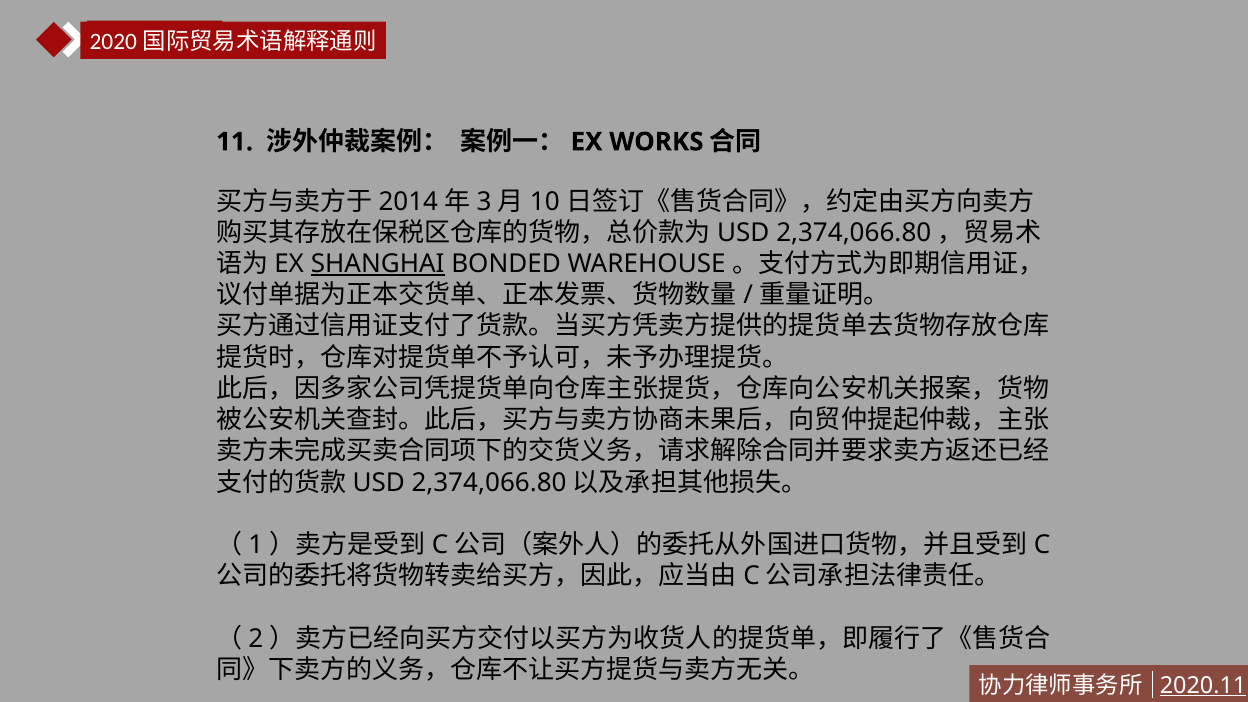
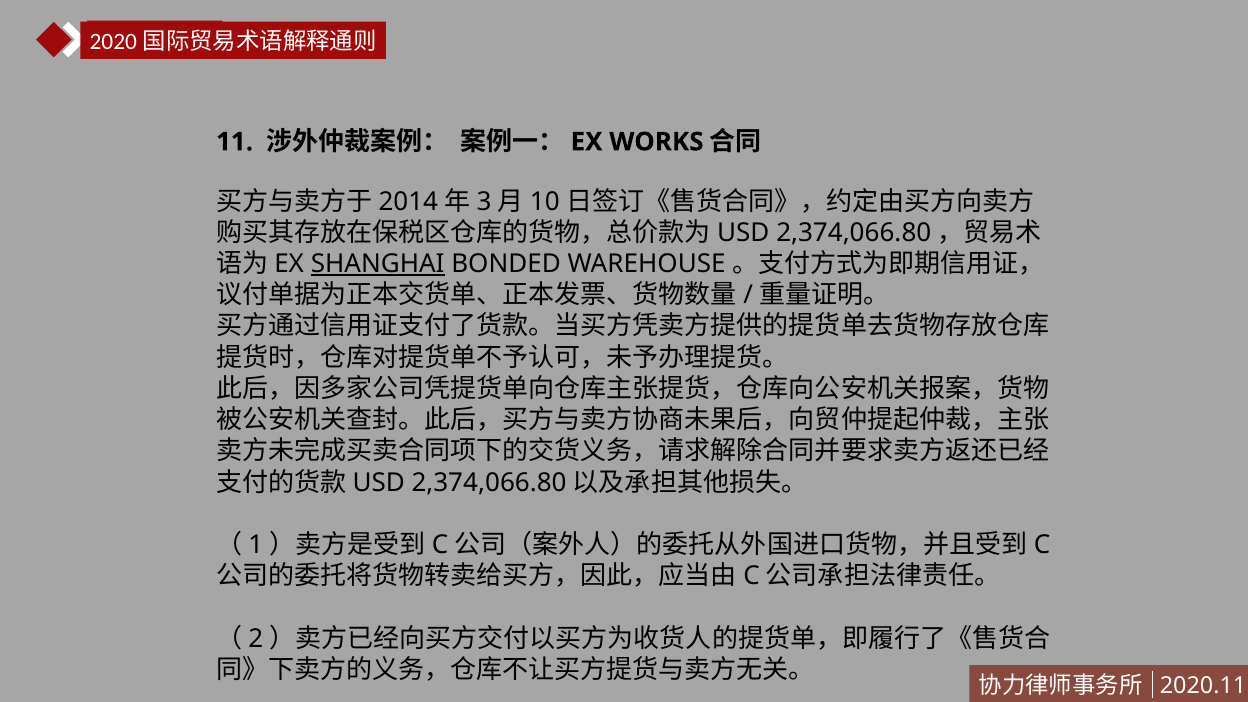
2020.11 underline: present -> none
